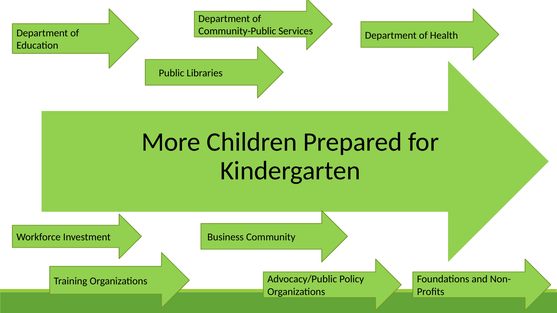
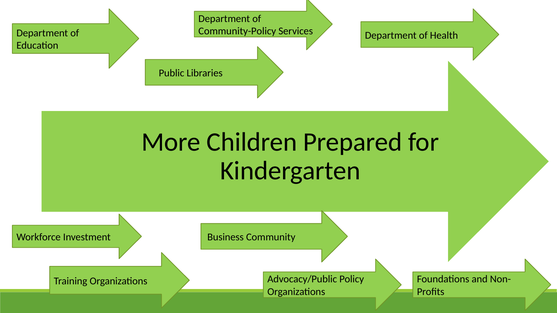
Community-Public: Community-Public -> Community-Policy
